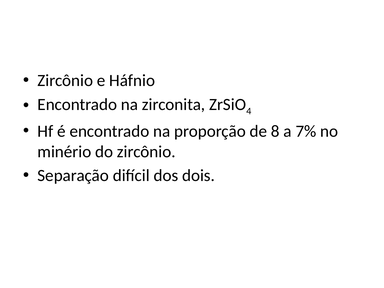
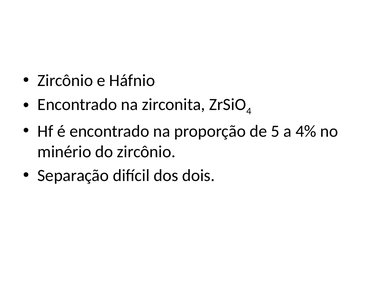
8: 8 -> 5
7%: 7% -> 4%
